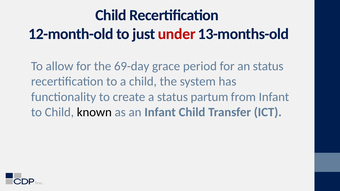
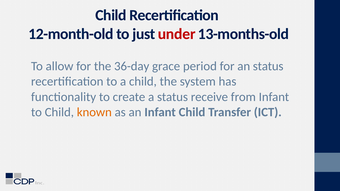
69-day: 69-day -> 36-day
partum: partum -> receive
known colour: black -> orange
